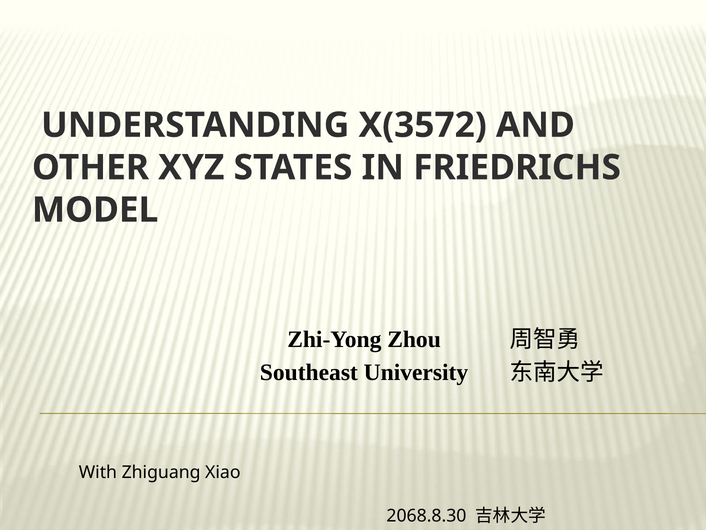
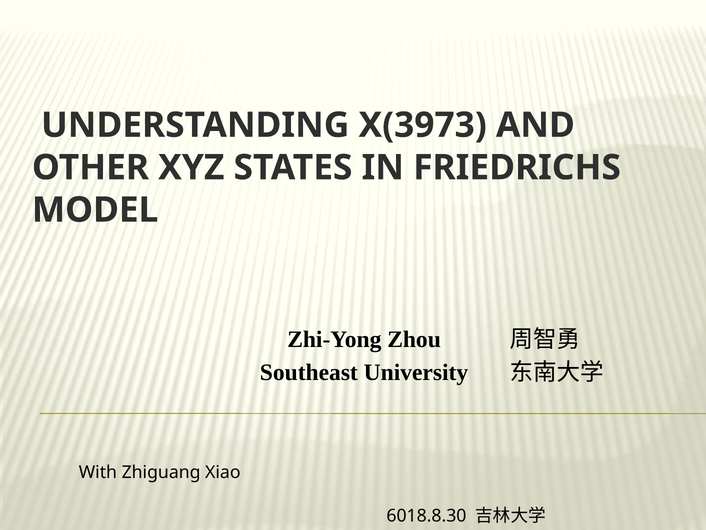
X(3572: X(3572 -> X(3973
2068.8.30: 2068.8.30 -> 6018.8.30
